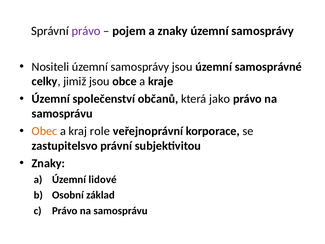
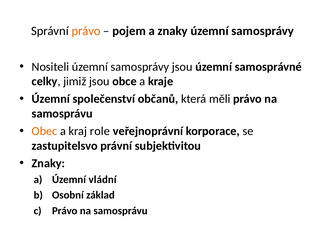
právo at (86, 31) colour: purple -> orange
jako: jako -> měli
lidové: lidové -> vládní
